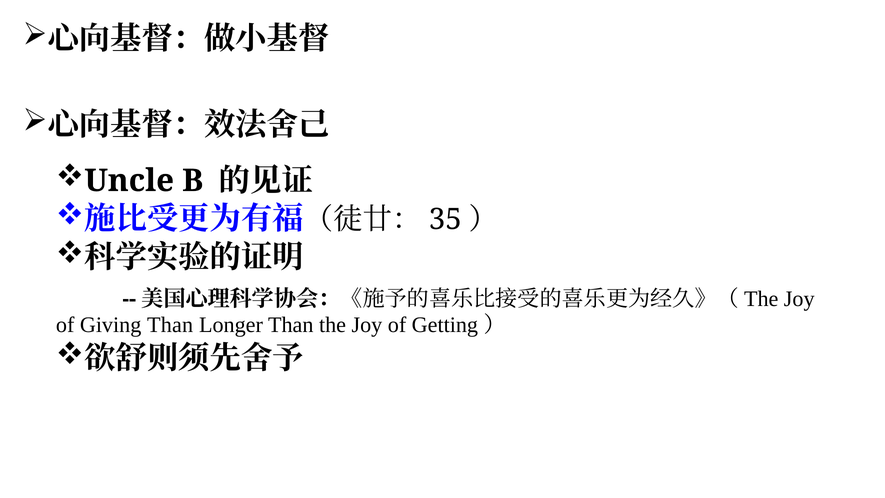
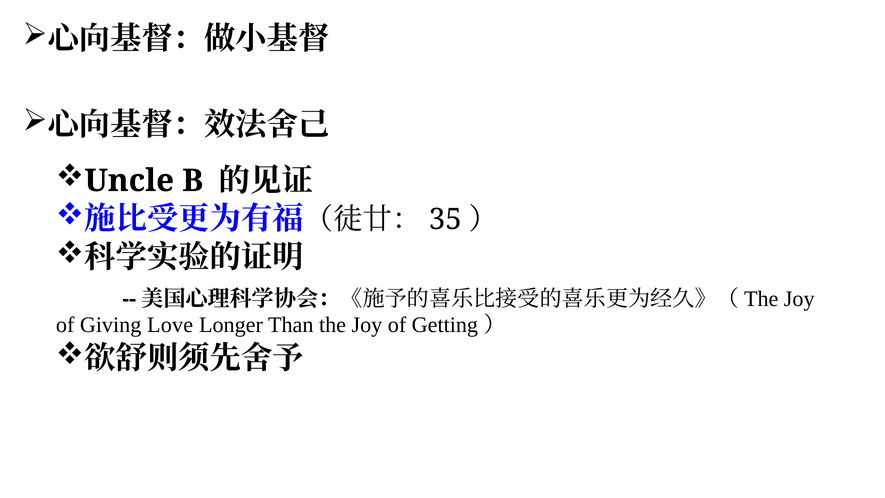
Giving Than: Than -> Love
